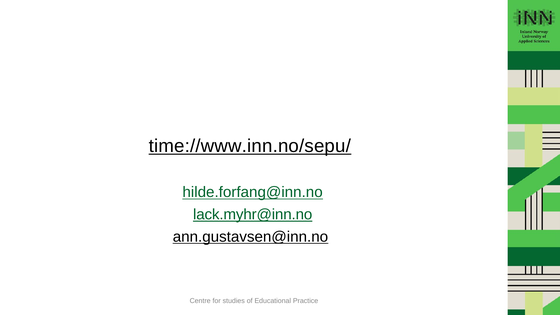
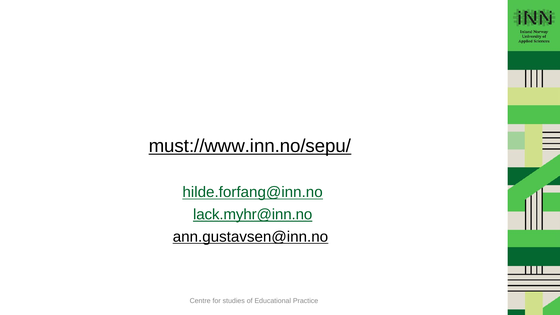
time://www.inn.no/sepu/: time://www.inn.no/sepu/ -> must://www.inn.no/sepu/
